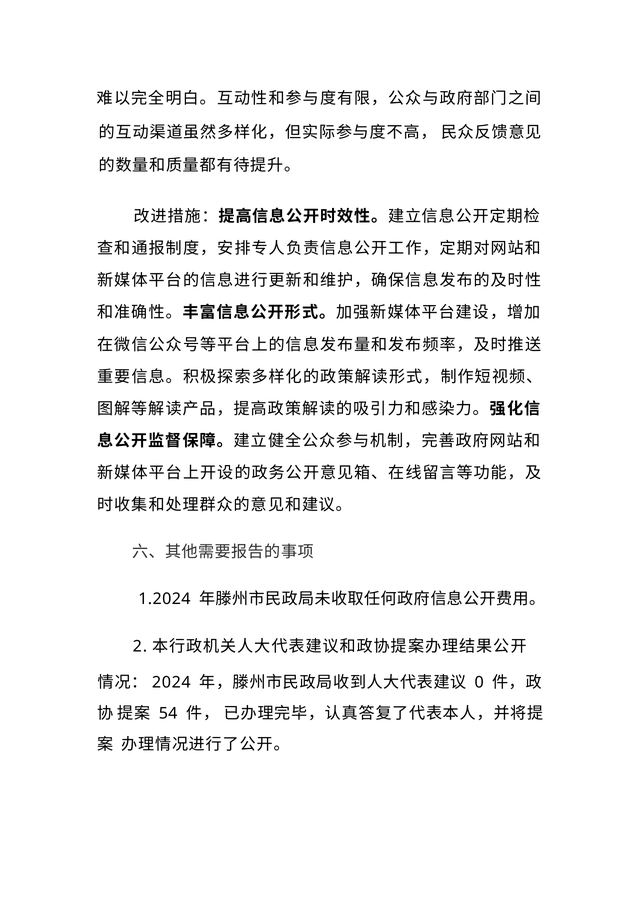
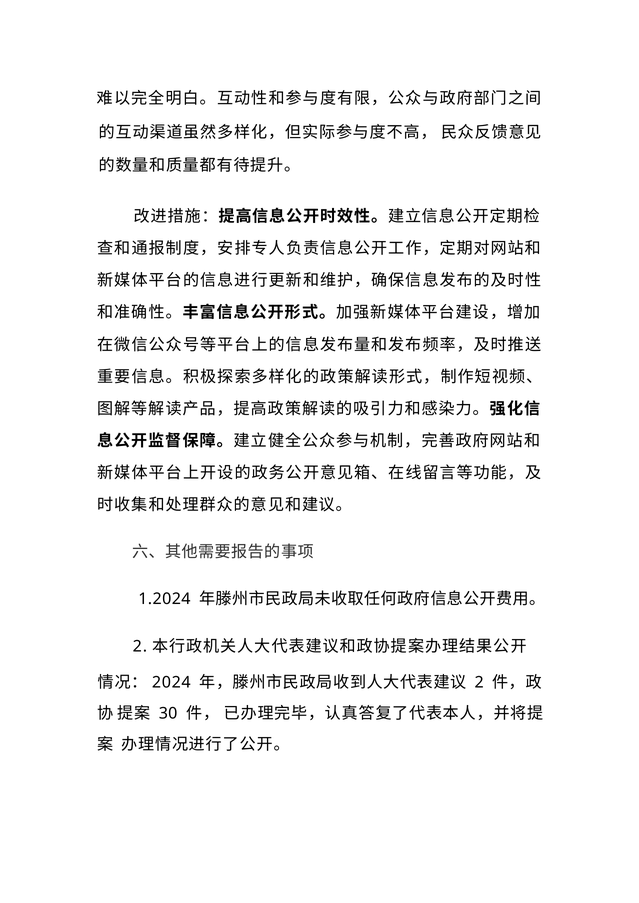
0 at (479, 683): 0 -> 2
54: 54 -> 30
